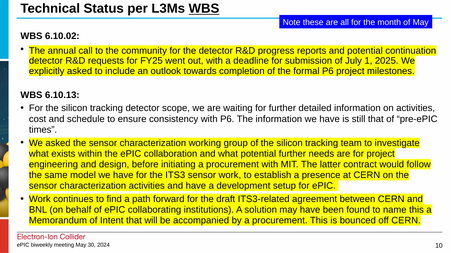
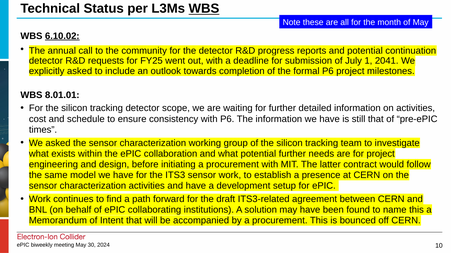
6.10.02 underline: none -> present
2025: 2025 -> 2041
6.10.13: 6.10.13 -> 8.01.01
